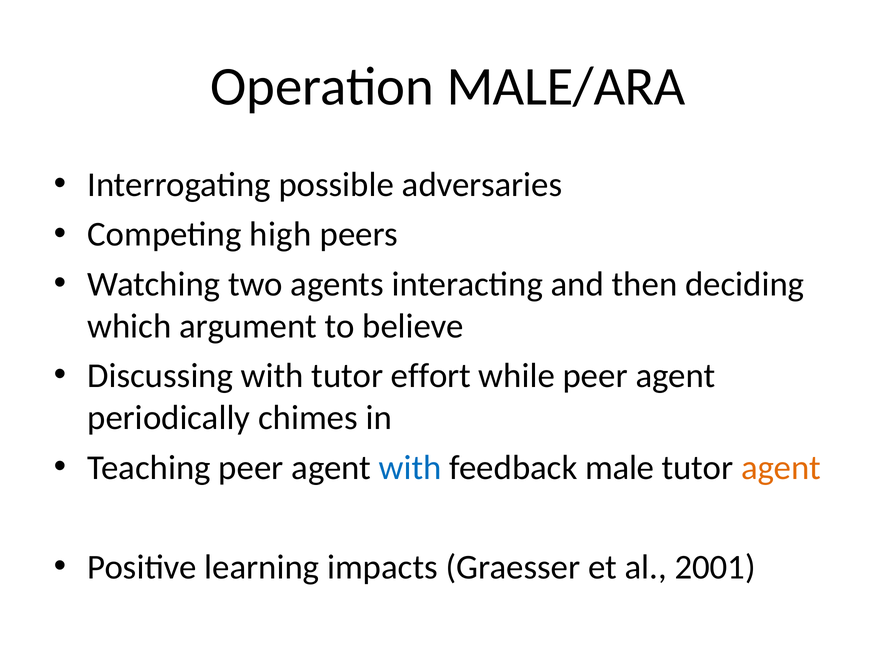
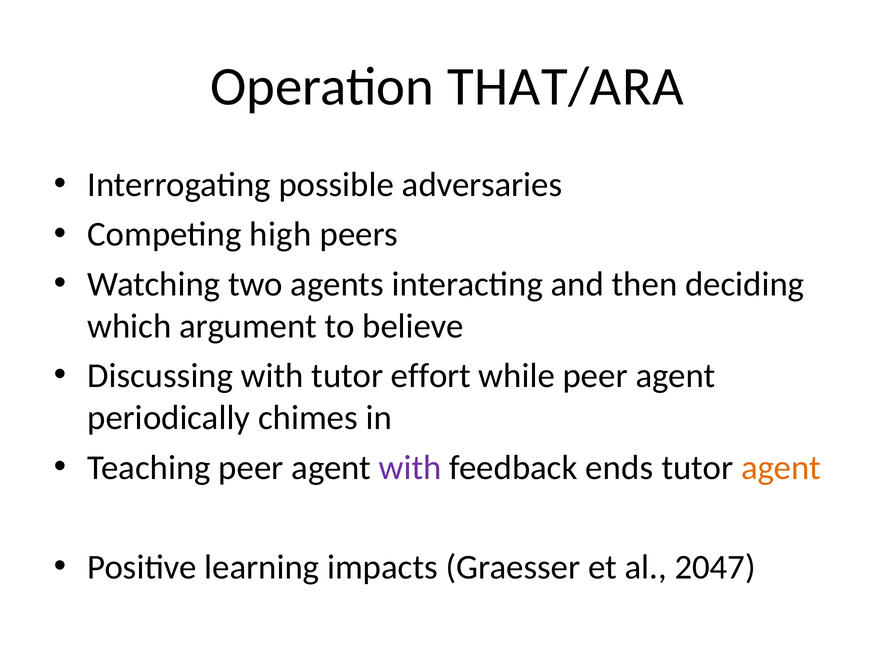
MALE/ARA: MALE/ARA -> THAT/ARA
with at (410, 468) colour: blue -> purple
male: male -> ends
2001: 2001 -> 2047
